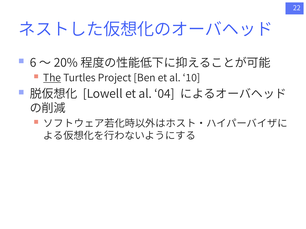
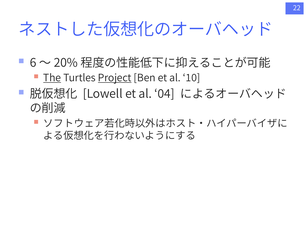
Project underline: none -> present
